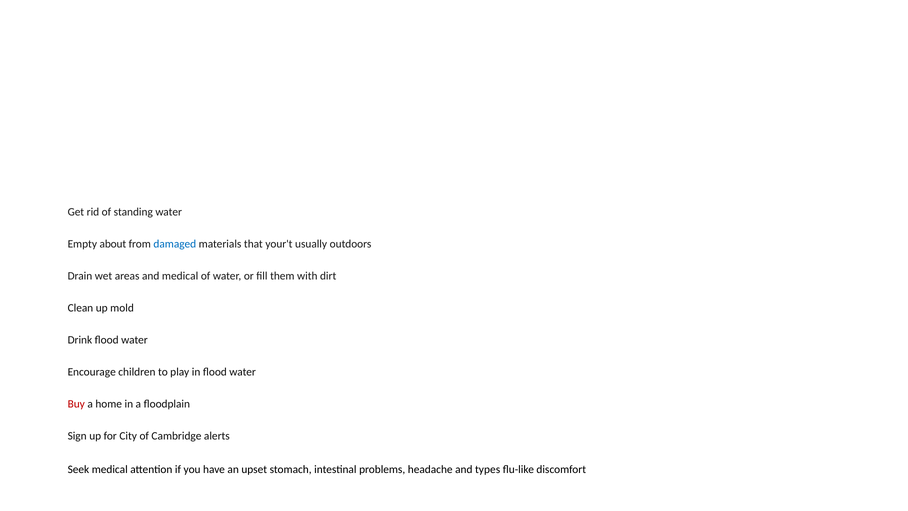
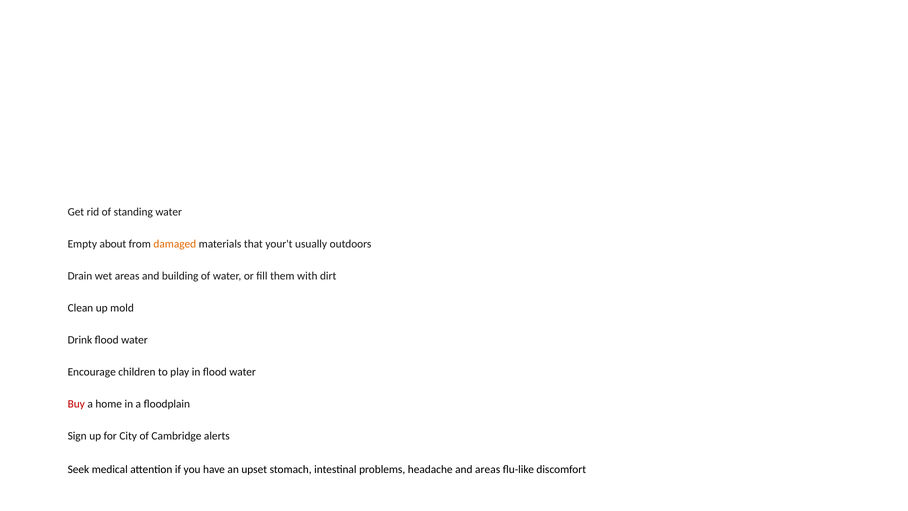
damaged colour: blue -> orange
and medical: medical -> building
and types: types -> areas
